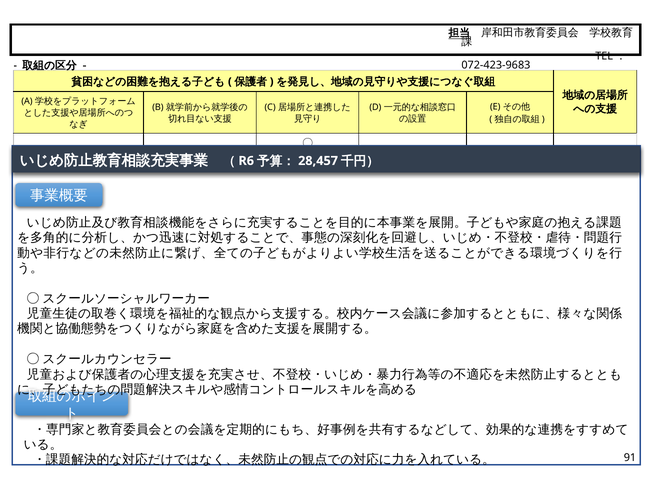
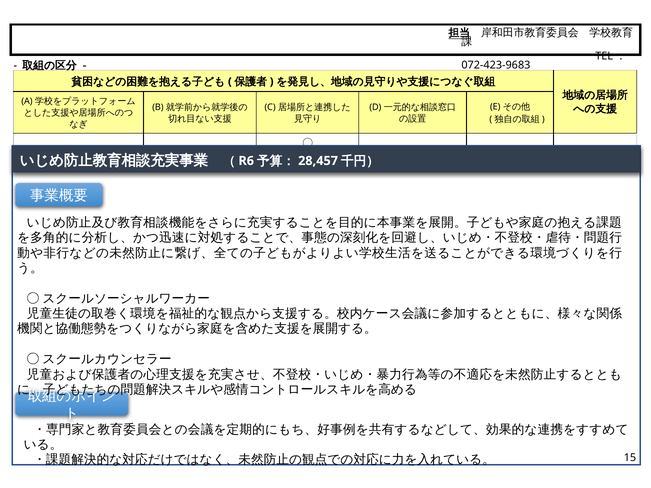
91: 91 -> 15
